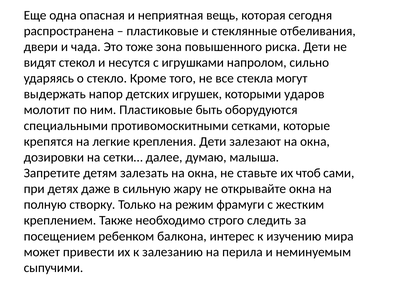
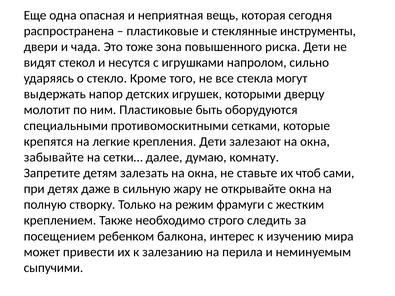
отбеливания: отбеливания -> инструменты
ударов: ударов -> дверцу
дозировки: дозировки -> забывайте
малыша: малыша -> комнату
